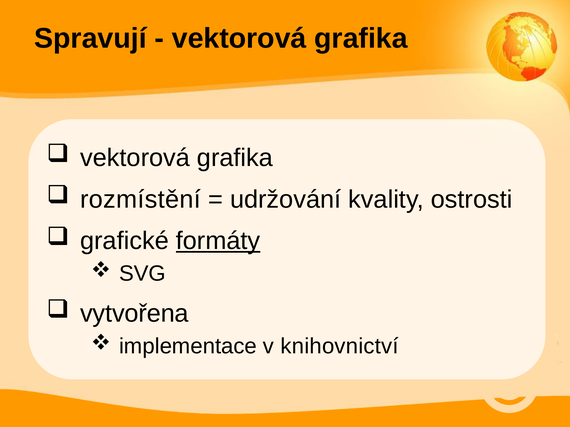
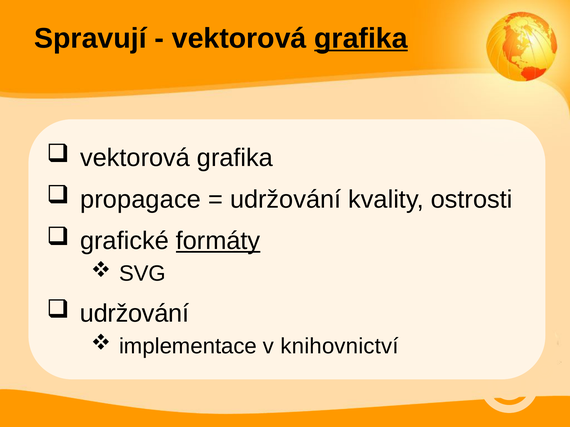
grafika at (361, 38) underline: none -> present
rozmístění: rozmístění -> propagace
vytvořena at (134, 314): vytvořena -> udržování
